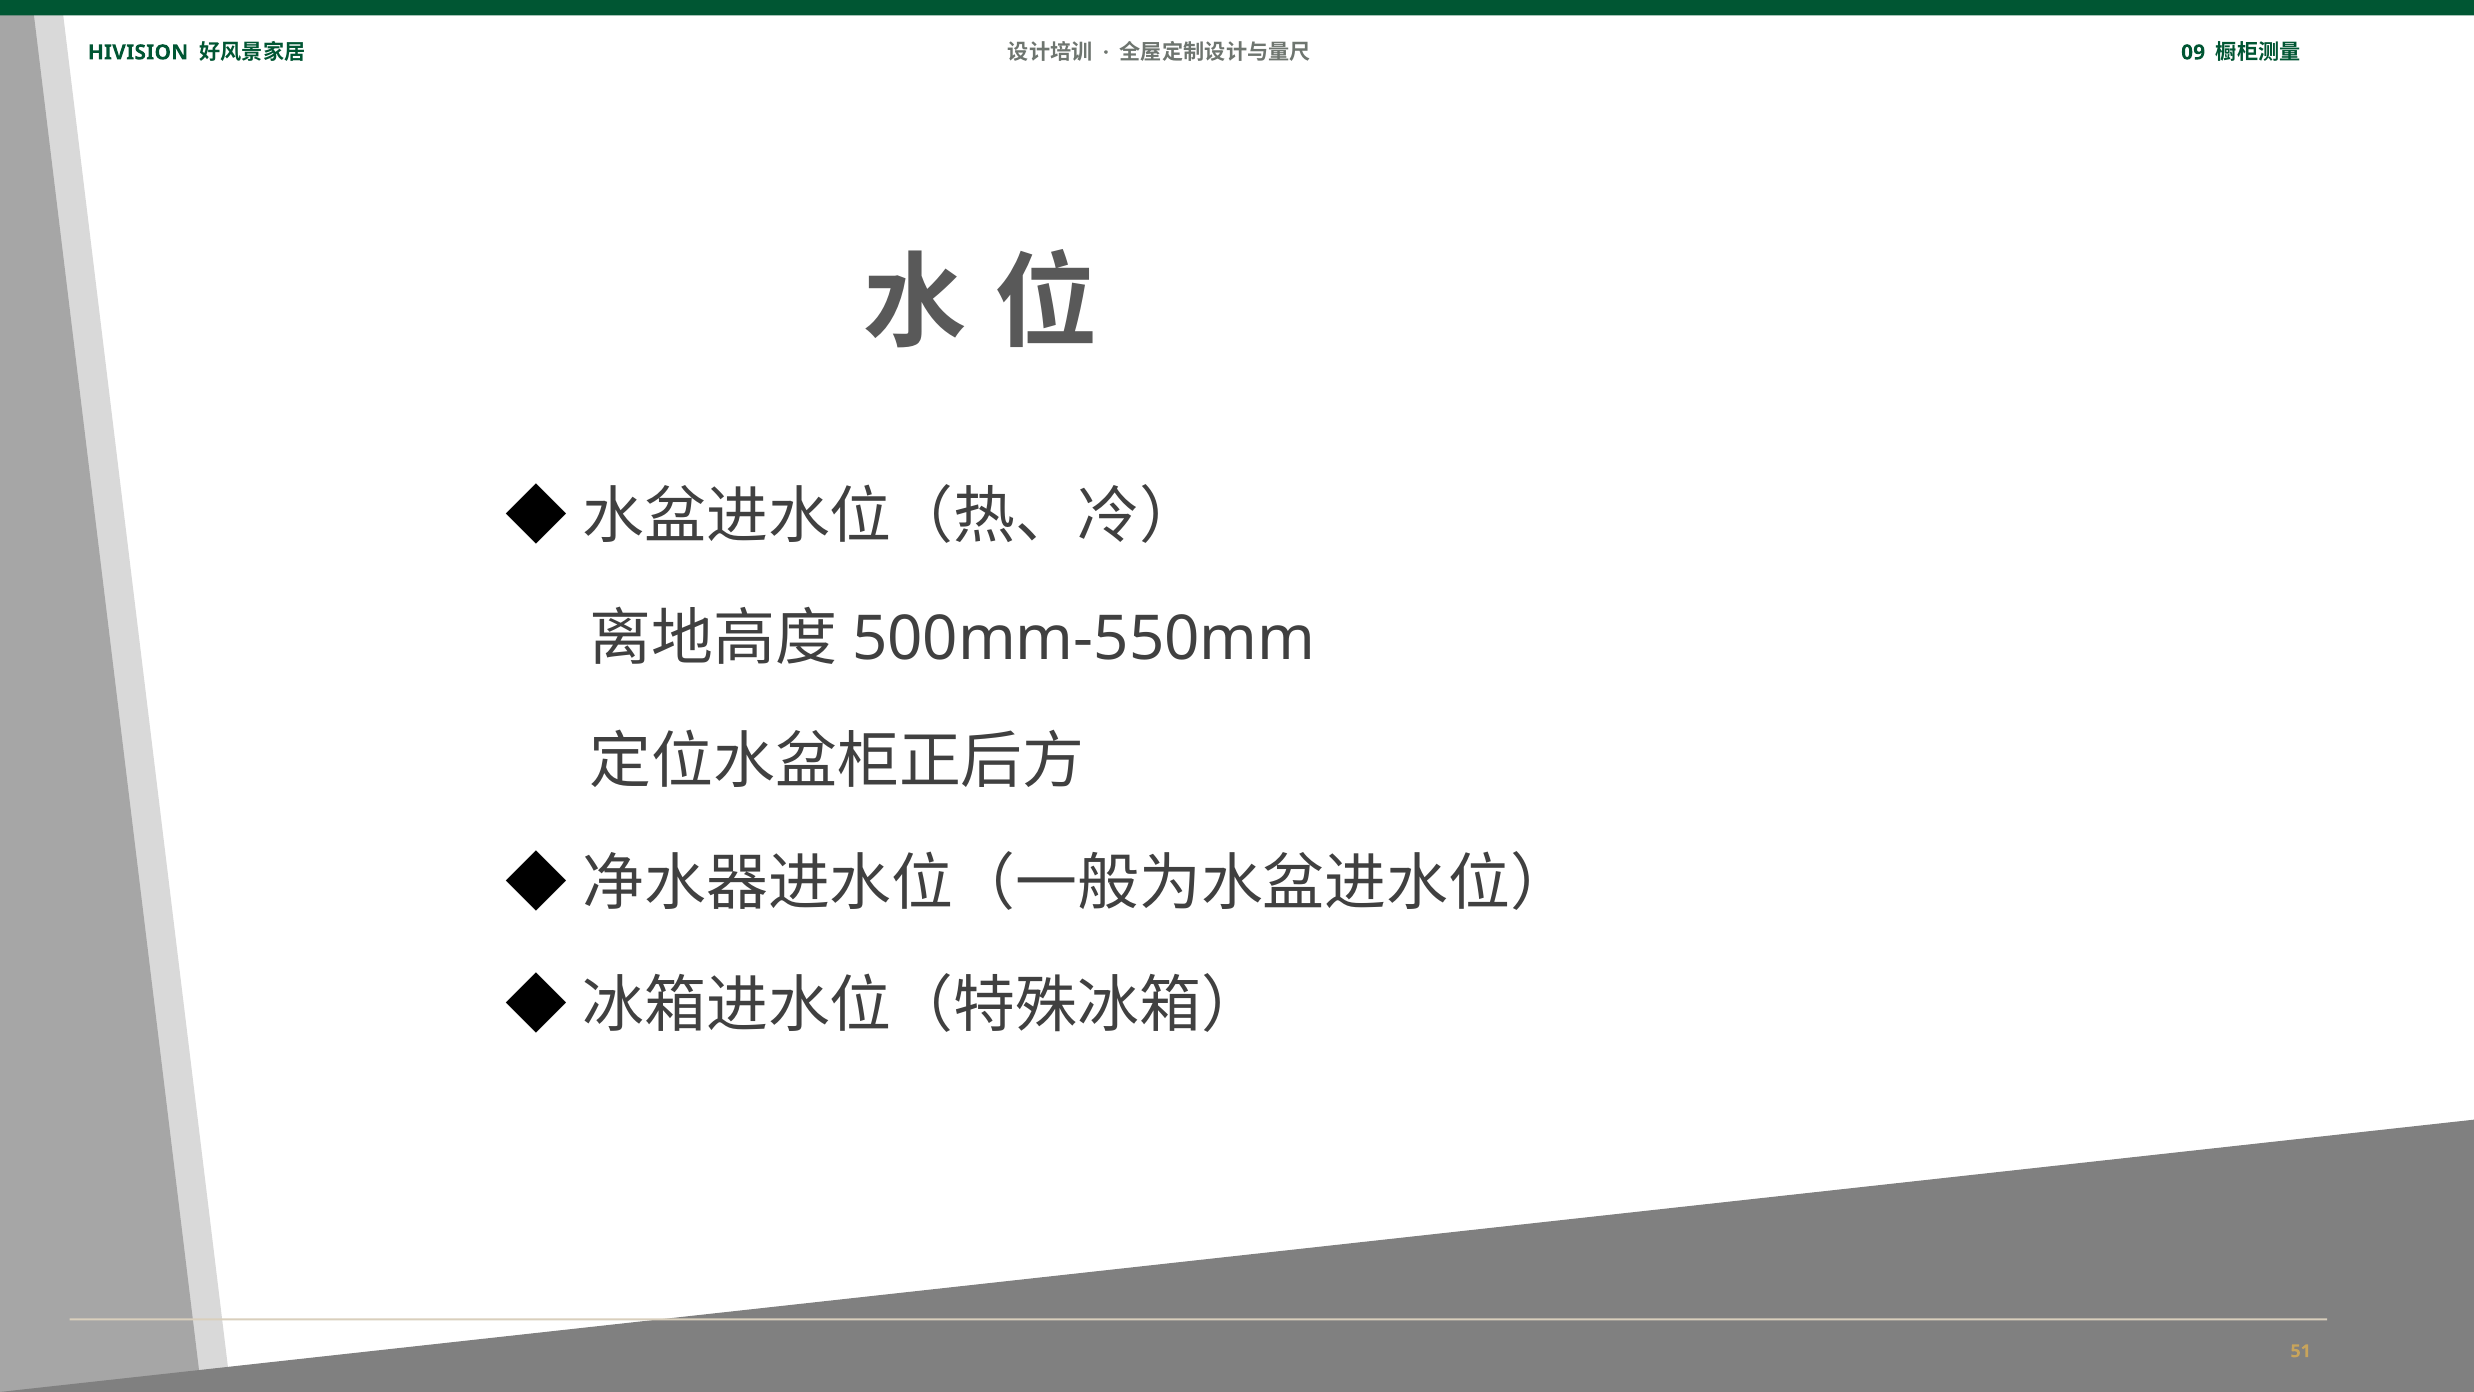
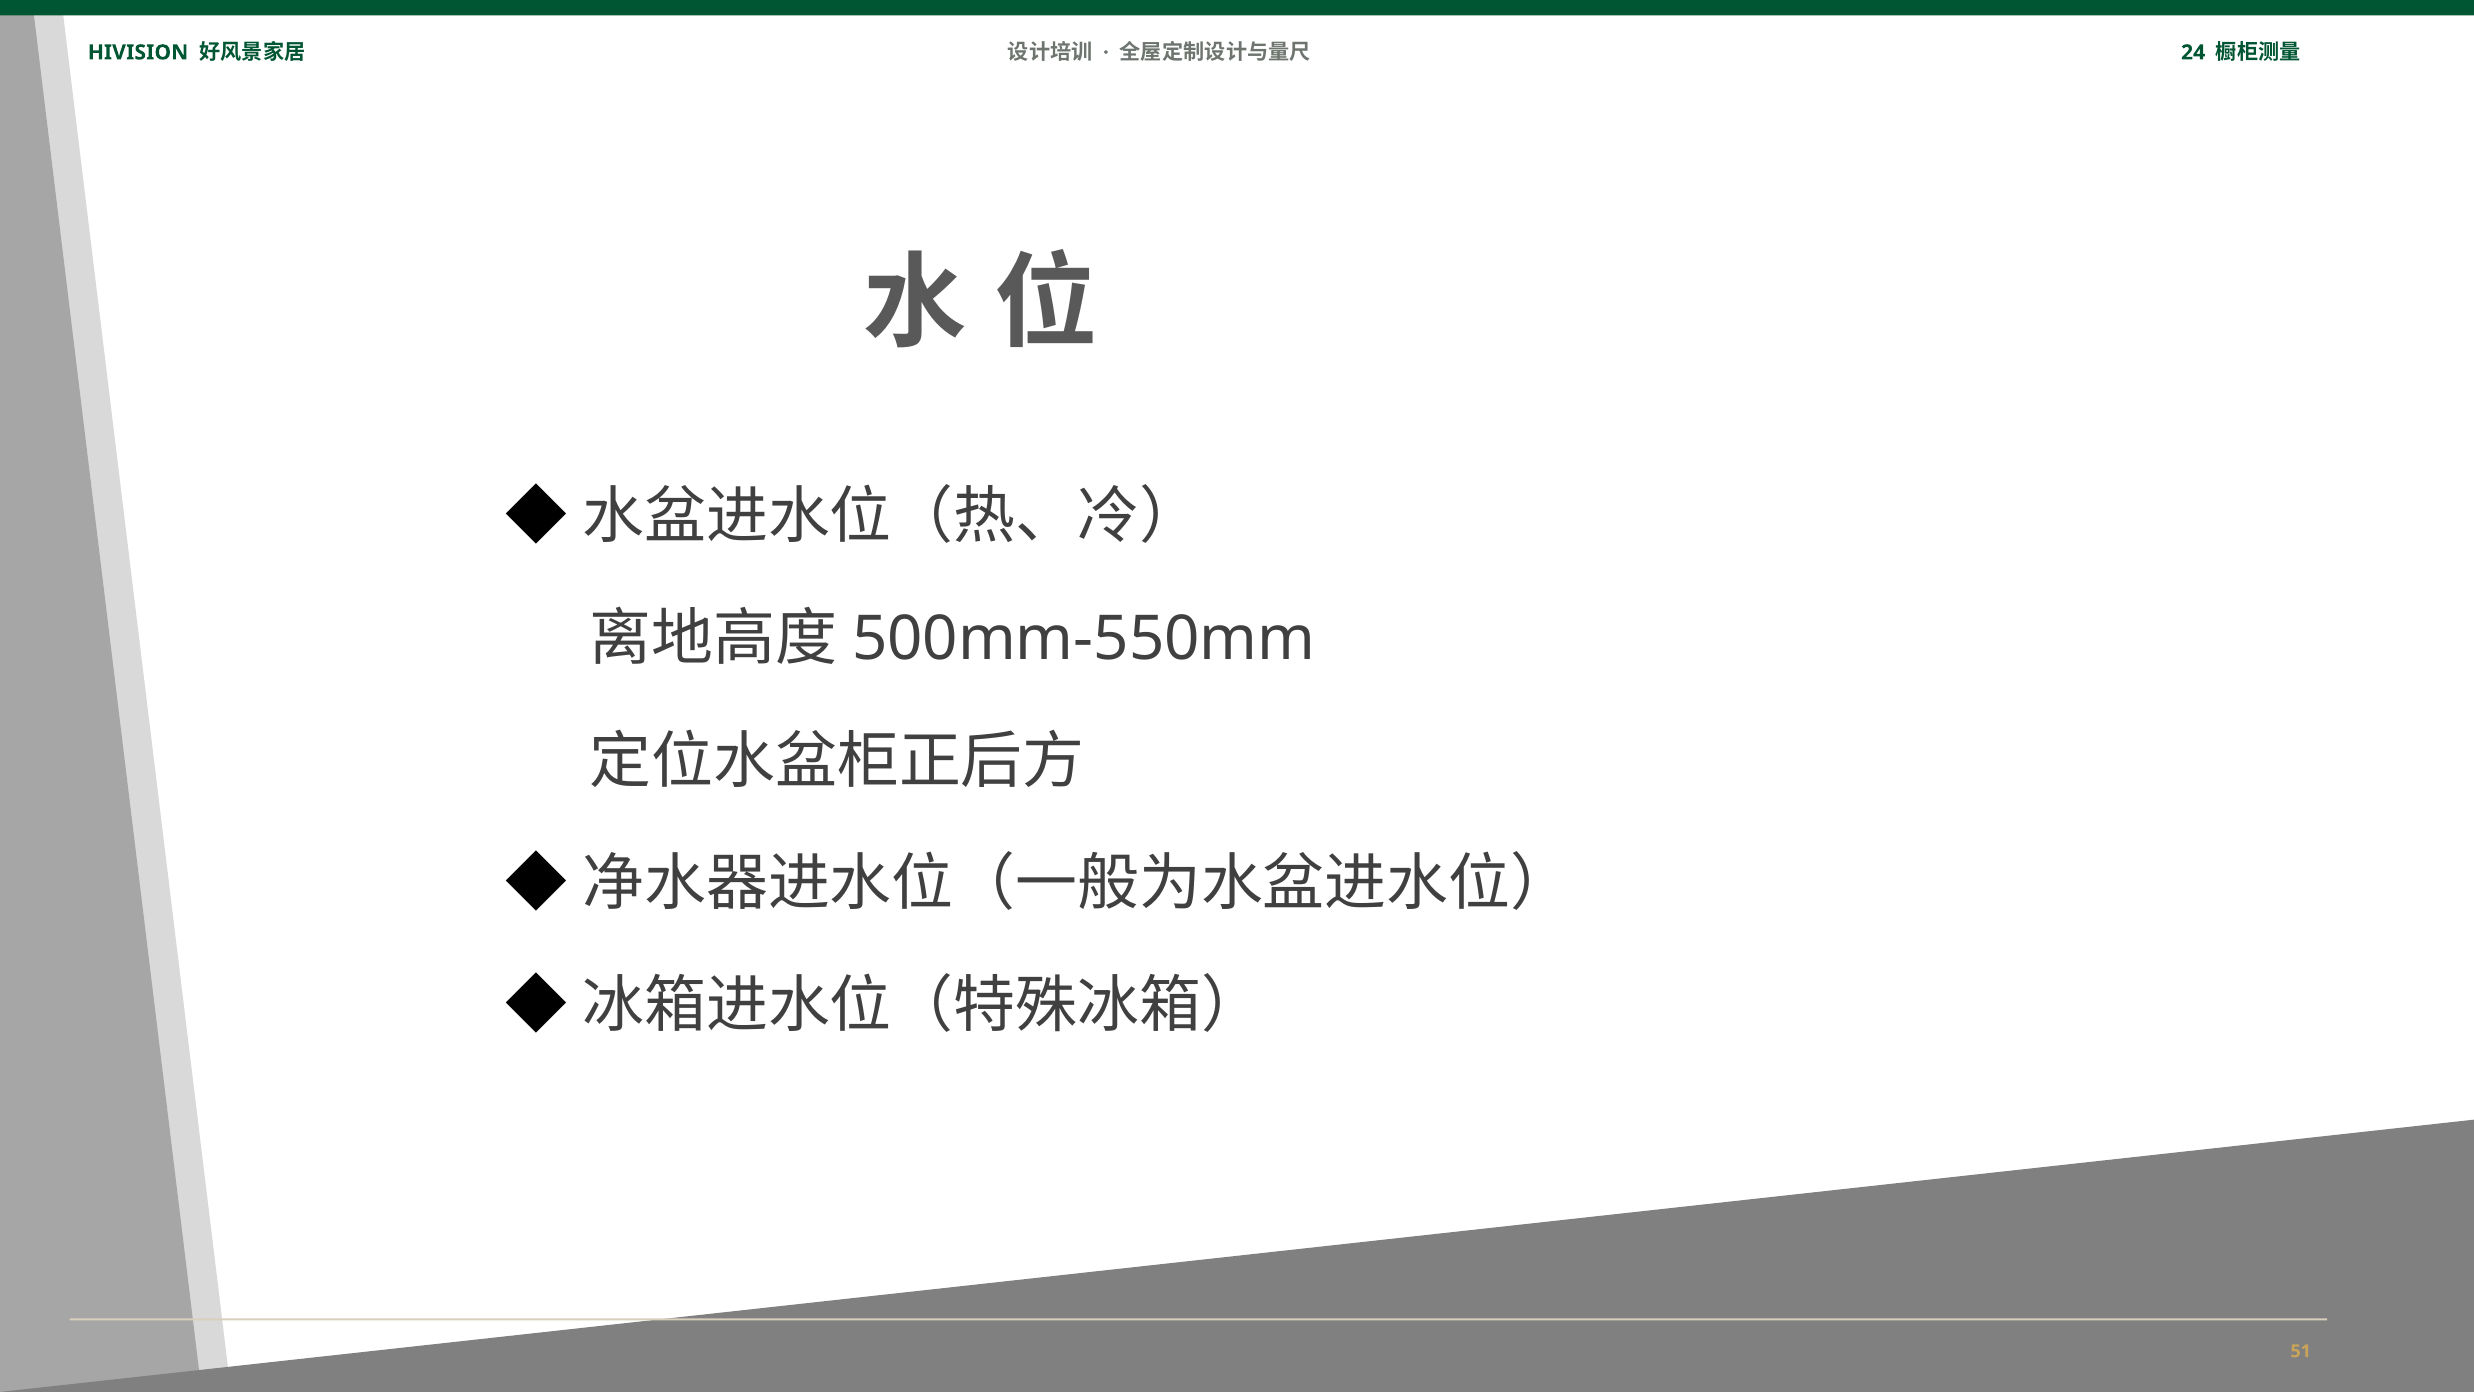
09: 09 -> 24
